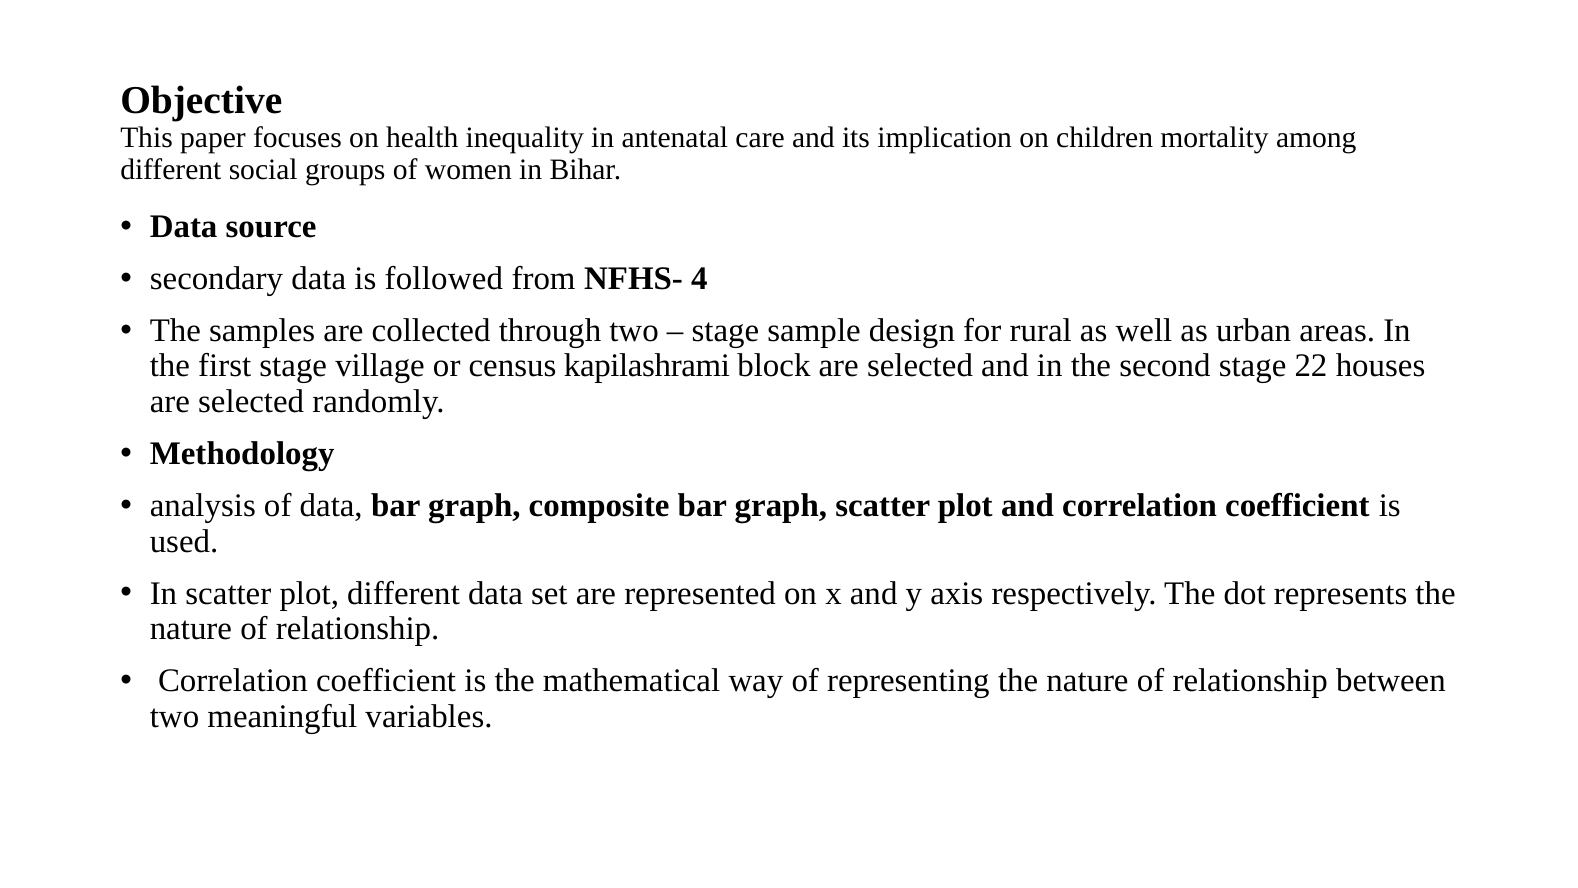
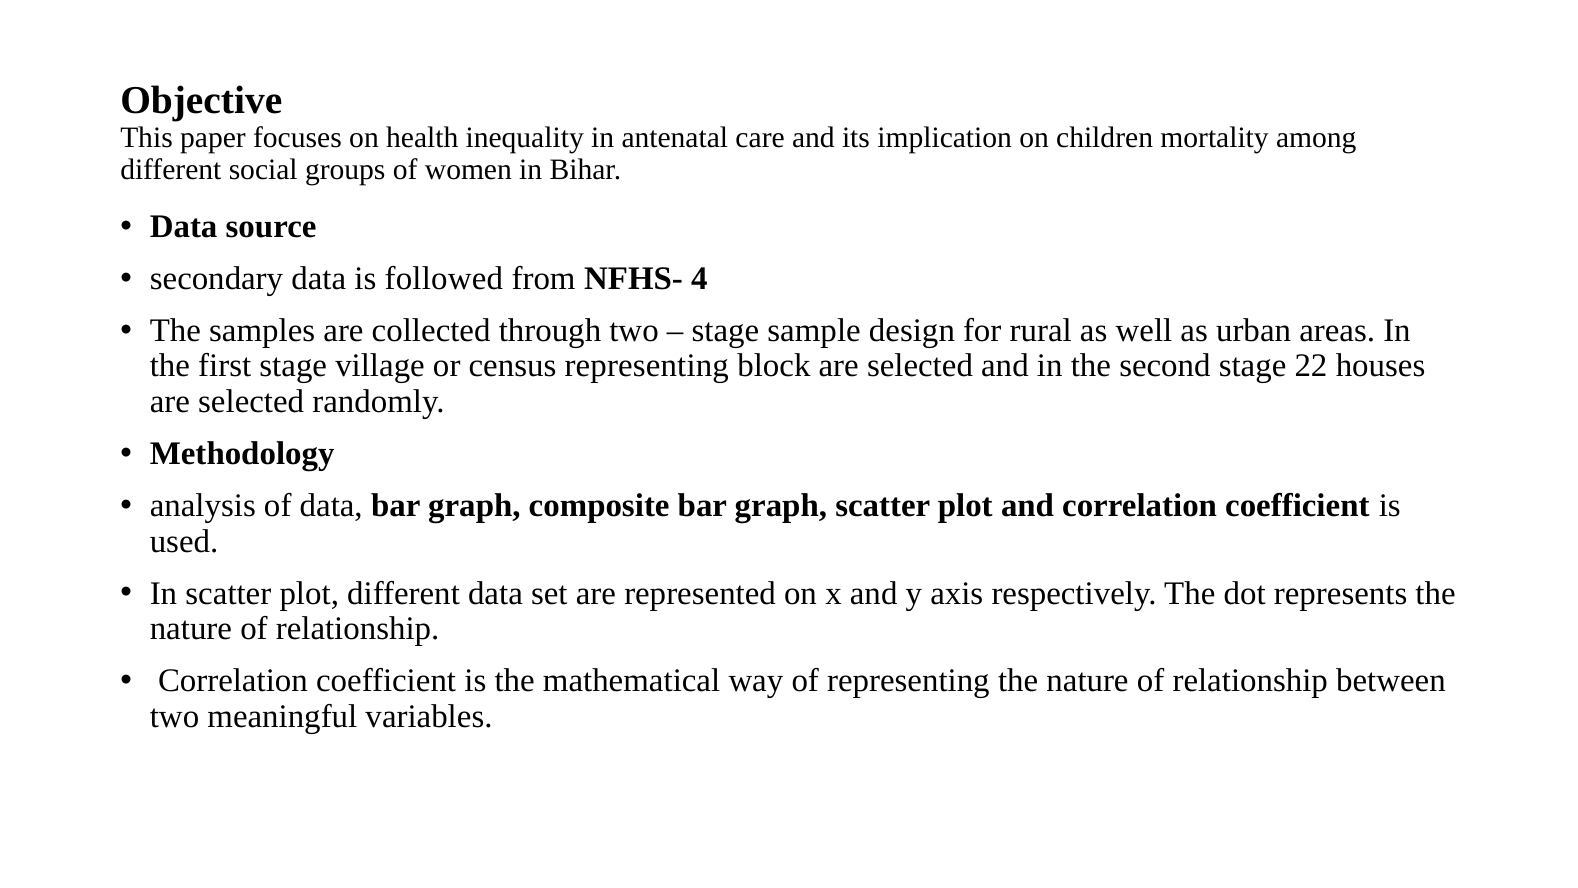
census kapilashrami: kapilashrami -> representing
